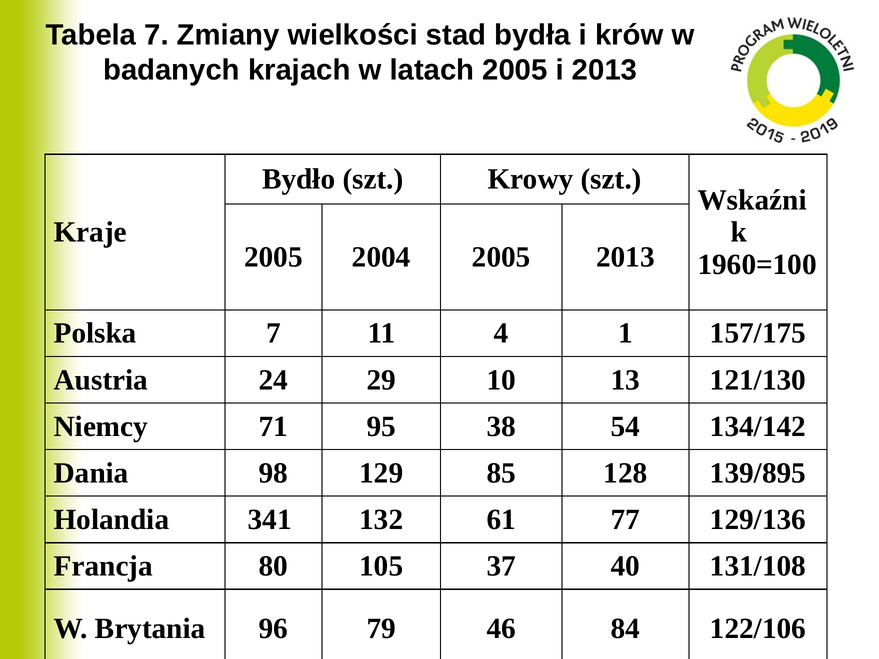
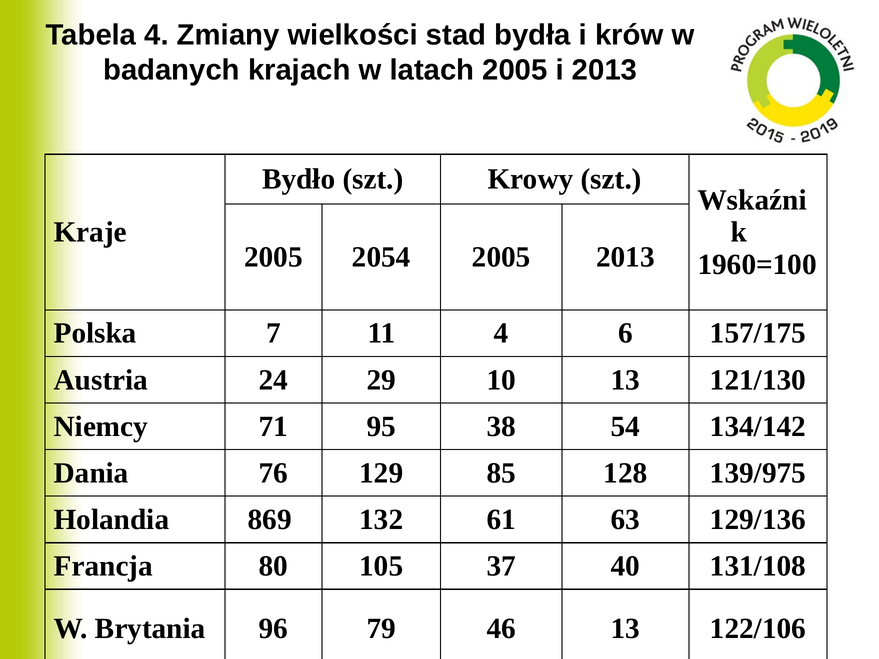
Tabela 7: 7 -> 4
2004: 2004 -> 2054
1: 1 -> 6
98: 98 -> 76
139/895: 139/895 -> 139/975
341: 341 -> 869
77: 77 -> 63
46 84: 84 -> 13
